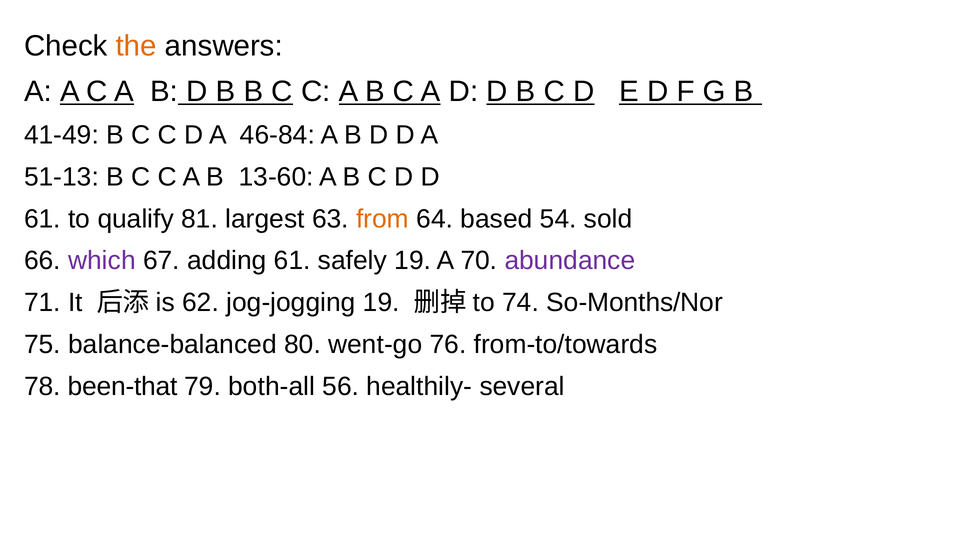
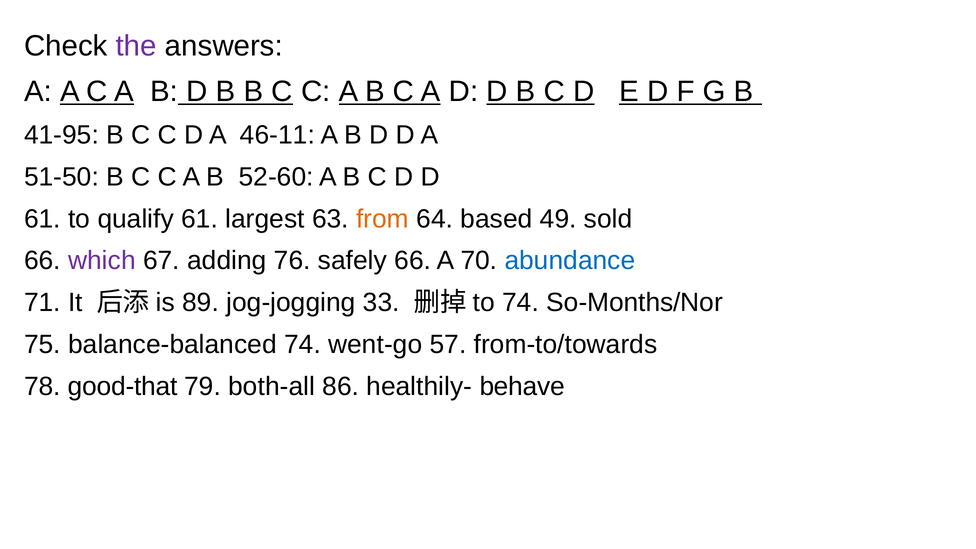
the colour: orange -> purple
41-49: 41-49 -> 41-95
46-84: 46-84 -> 46-11
51-13: 51-13 -> 51-50
13-60: 13-60 -> 52-60
qualify 81: 81 -> 61
54: 54 -> 49
adding 61: 61 -> 76
safely 19: 19 -> 66
abundance colour: purple -> blue
62: 62 -> 89
jog-jogging 19: 19 -> 33
balance-balanced 80: 80 -> 74
76: 76 -> 57
been-that: been-that -> good-that
56: 56 -> 86
several: several -> behave
